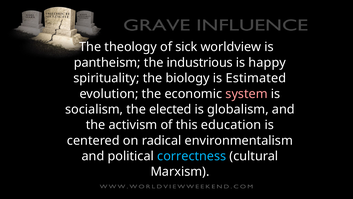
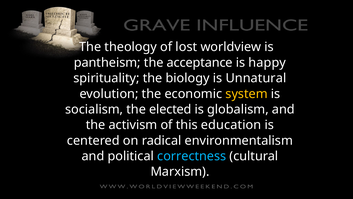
sick: sick -> lost
industrious: industrious -> acceptance
Estimated: Estimated -> Unnatural
system colour: pink -> yellow
